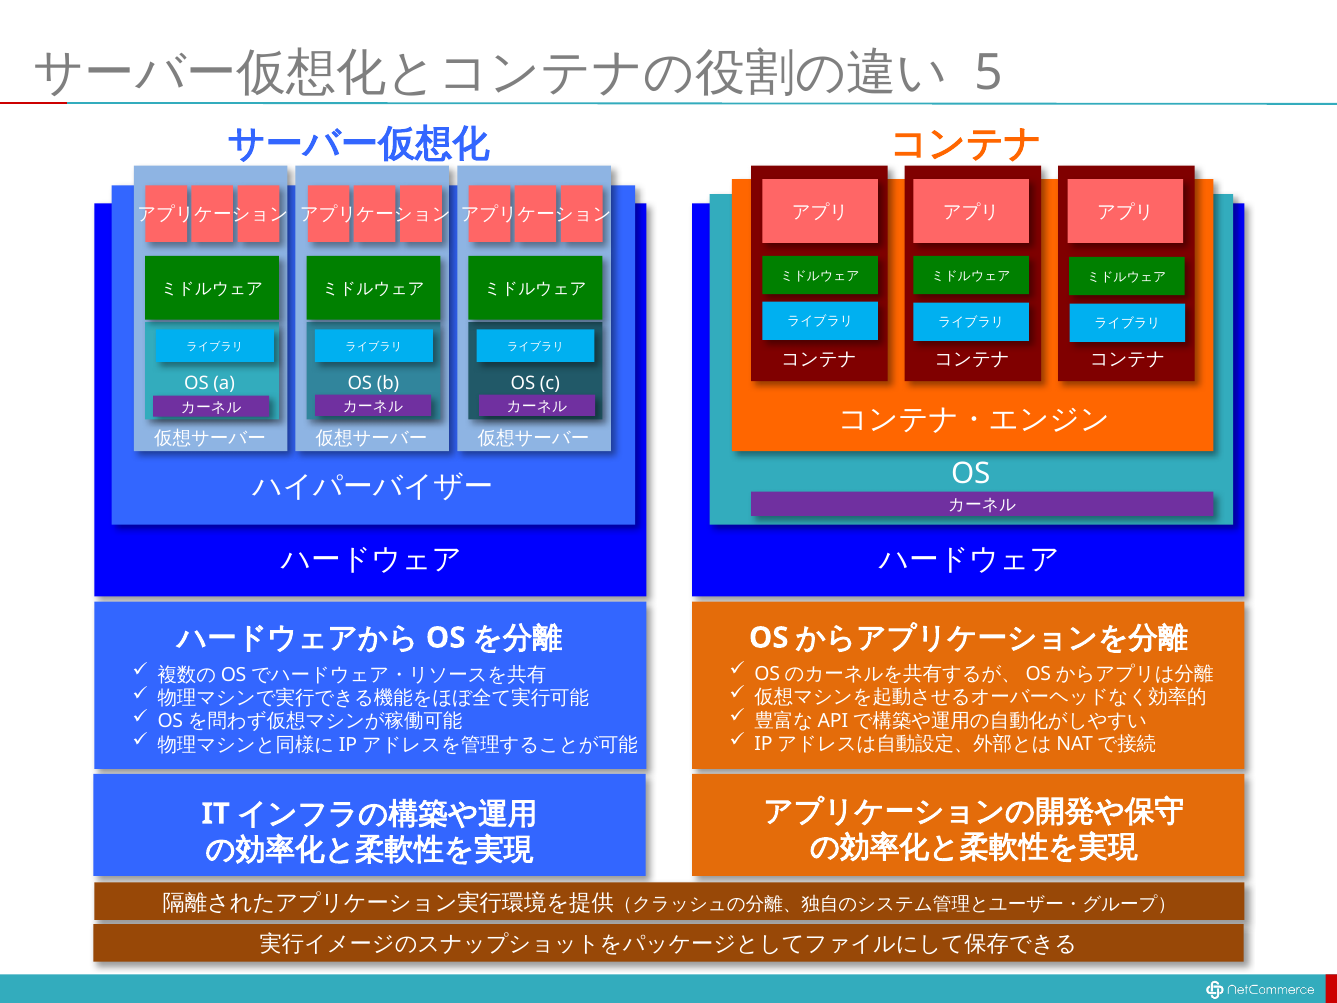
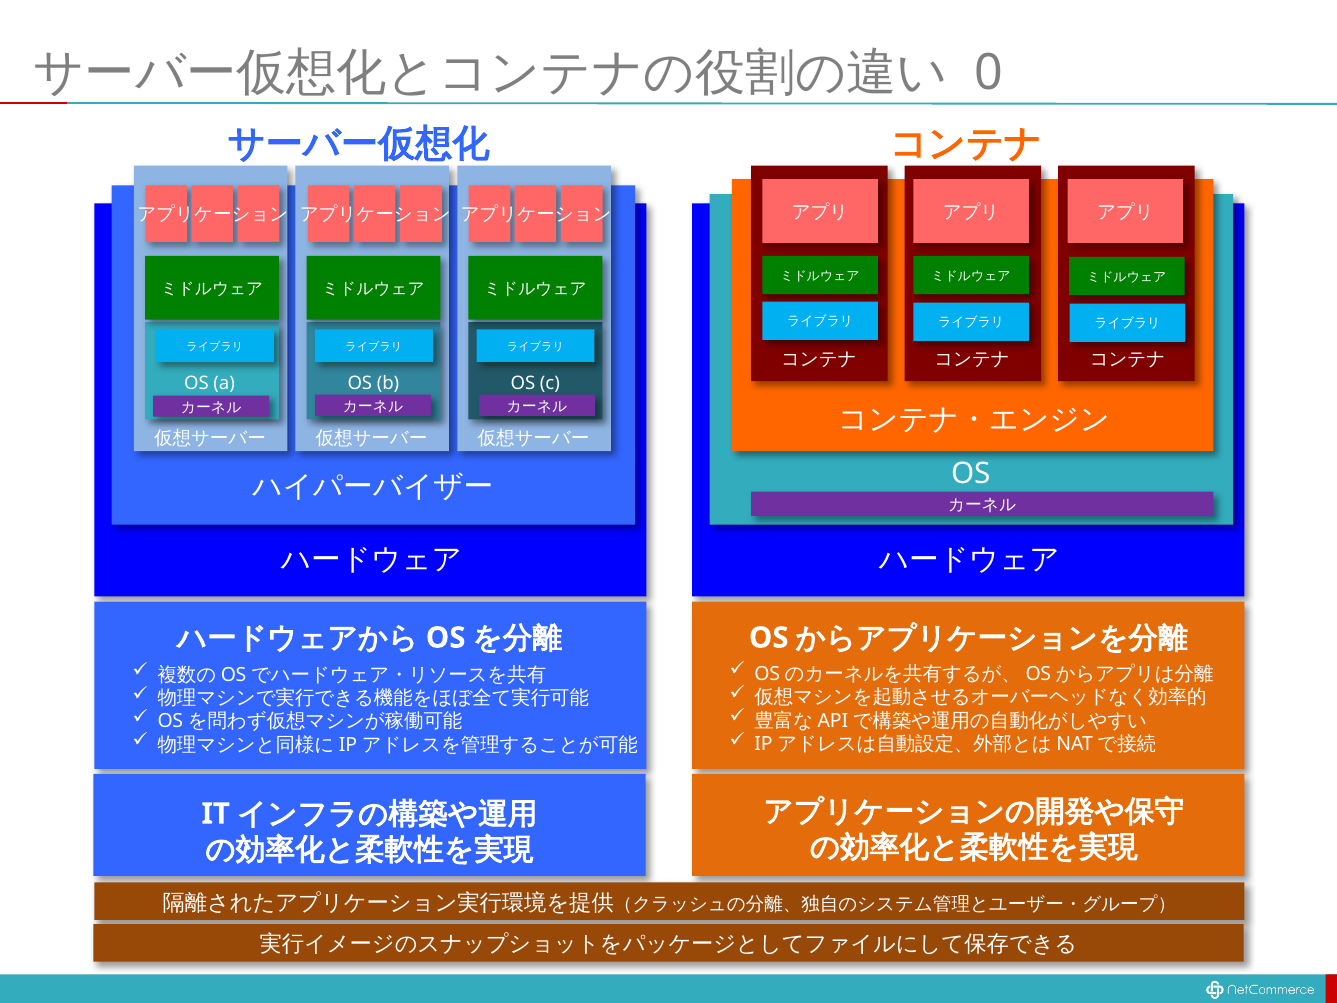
5: 5 -> 0
